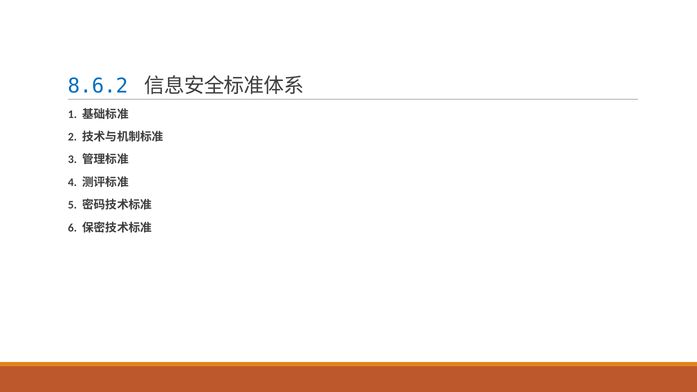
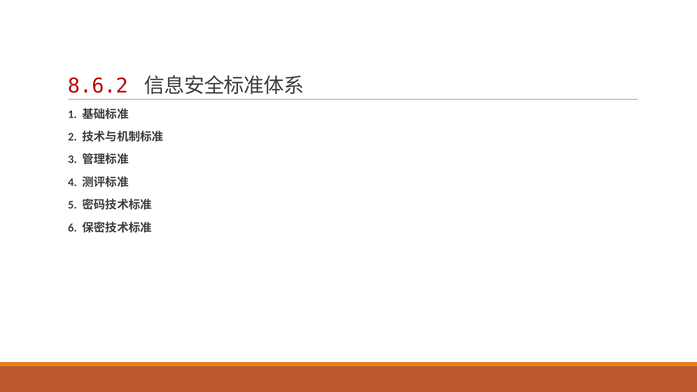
8.6.2 colour: blue -> red
